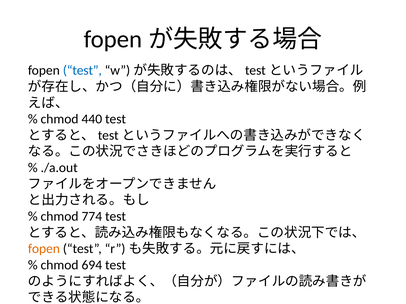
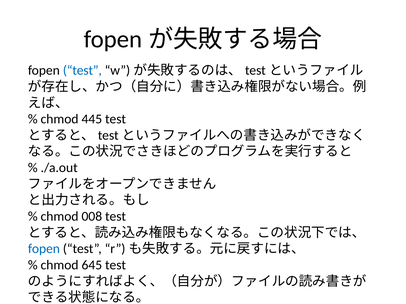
440: 440 -> 445
774: 774 -> 008
fopen at (44, 249) colour: orange -> blue
694: 694 -> 645
